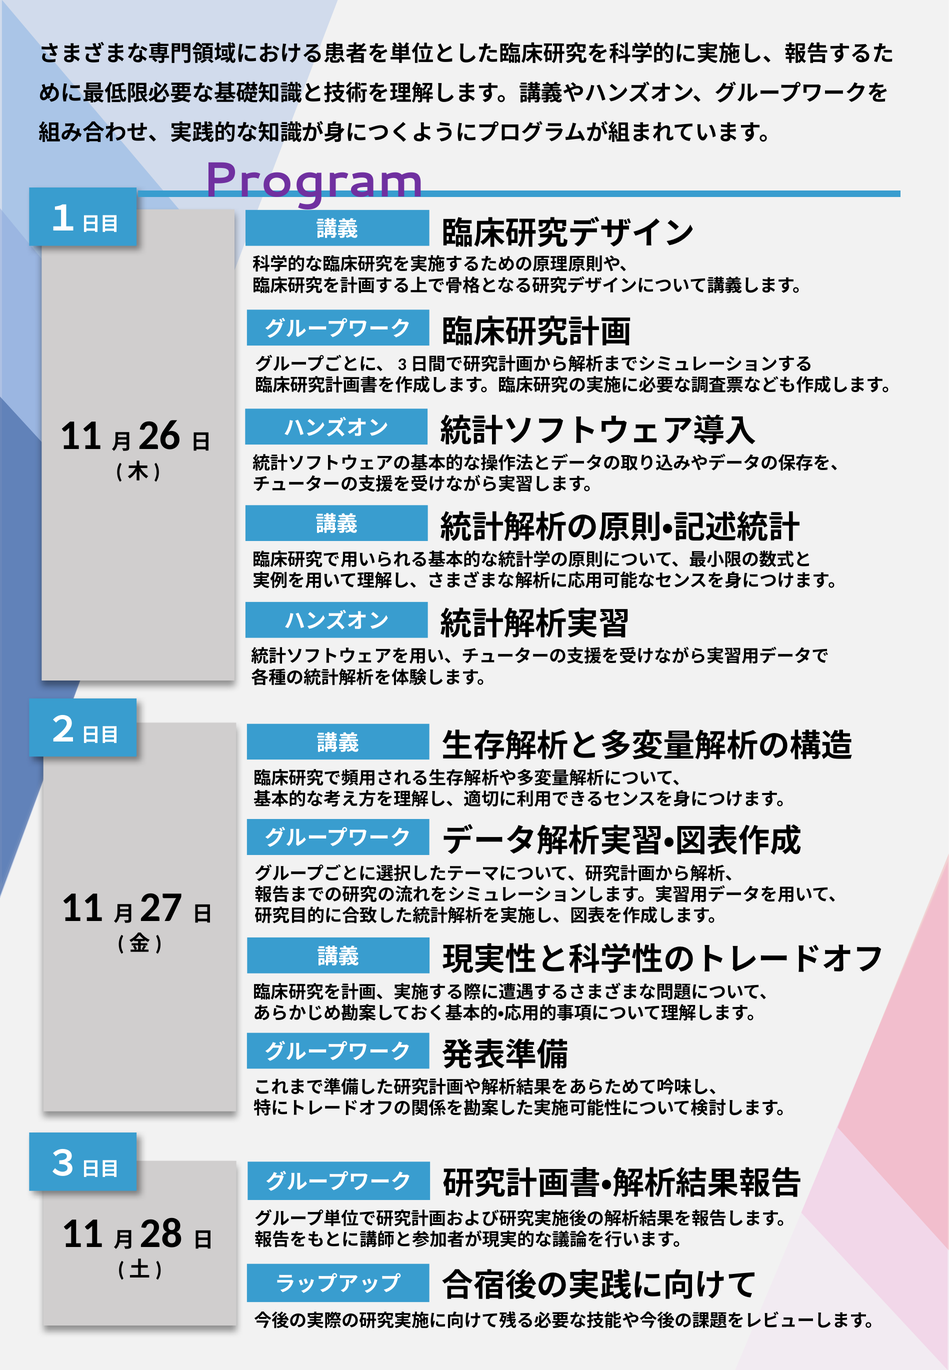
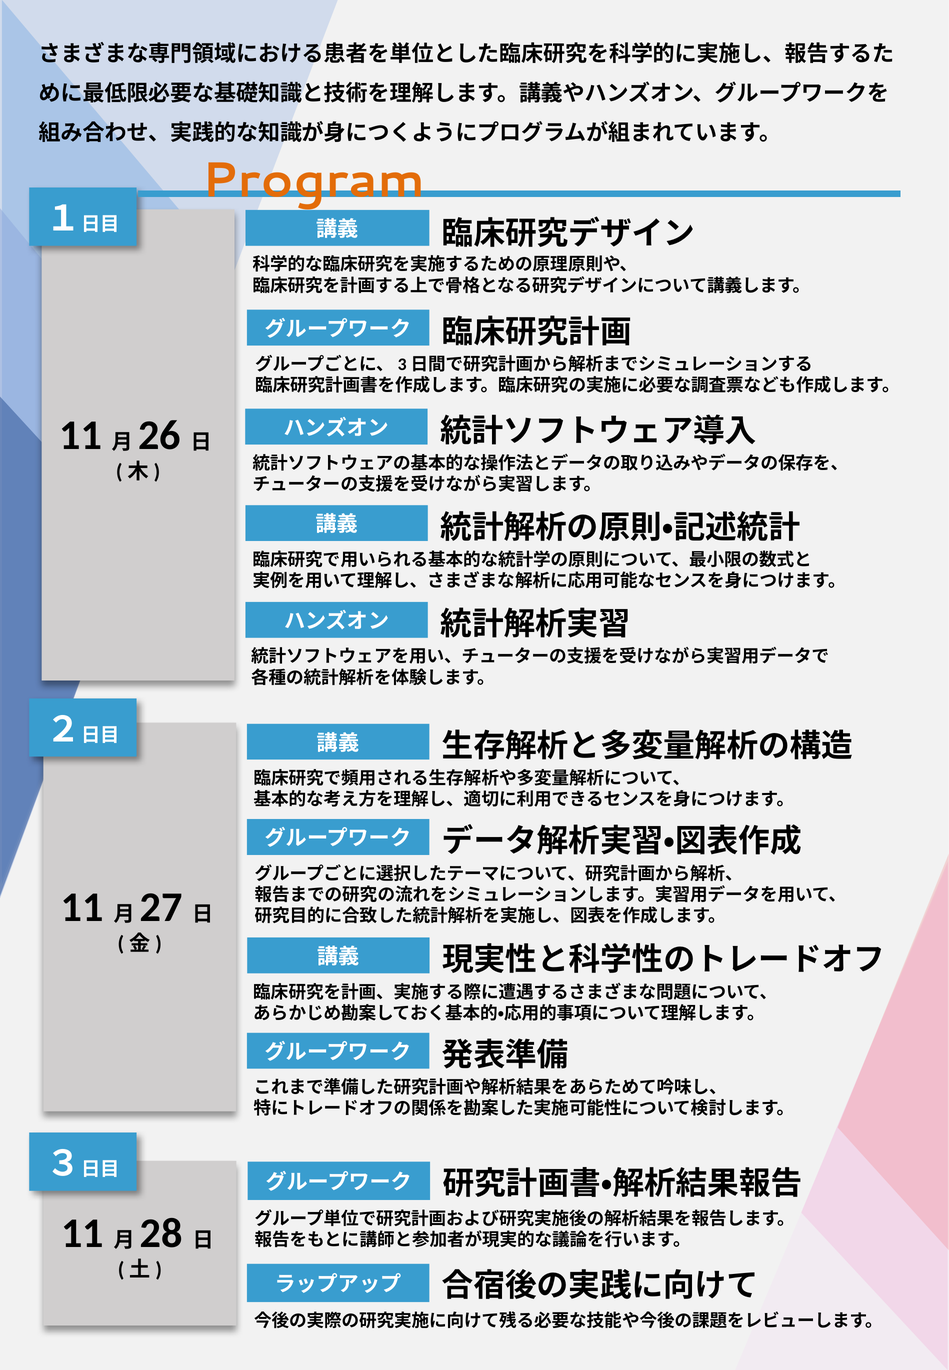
Program colour: purple -> orange
